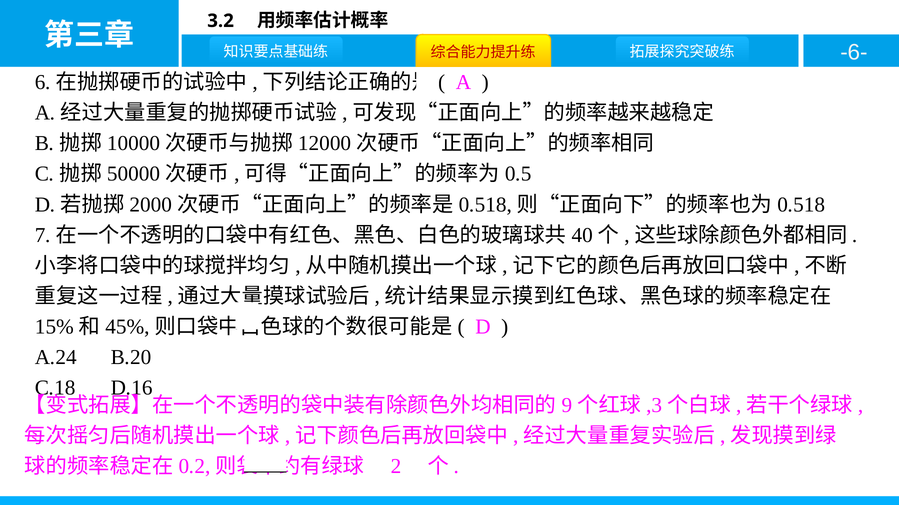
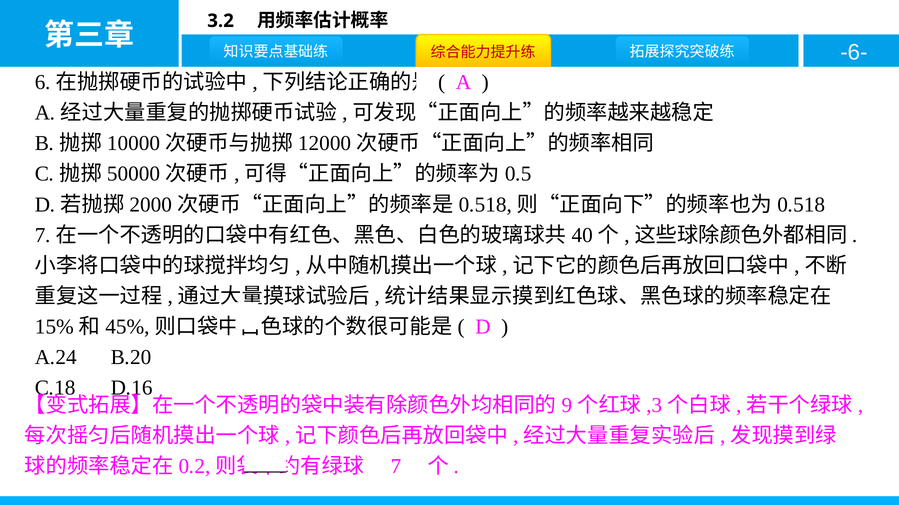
2: 2 -> 7
